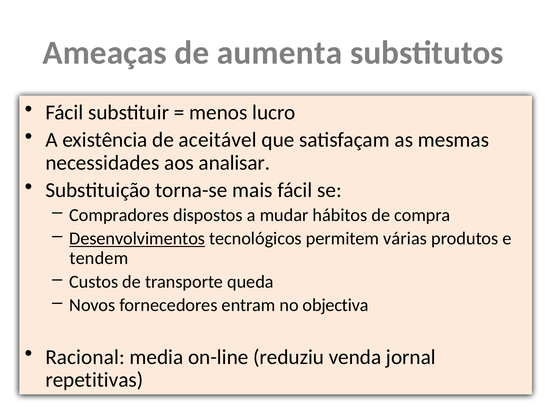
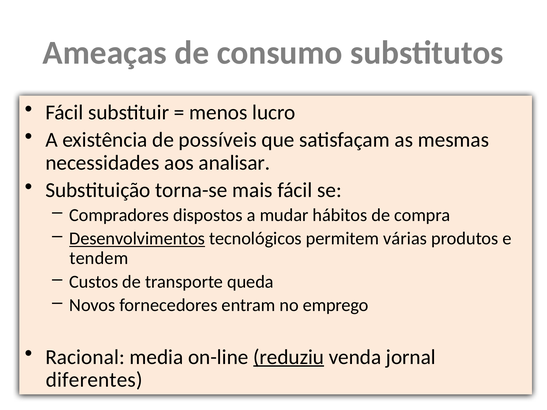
aumenta: aumenta -> consumo
aceitável: aceitável -> possíveis
objectiva: objectiva -> emprego
reduziu underline: none -> present
repetitivas: repetitivas -> diferentes
